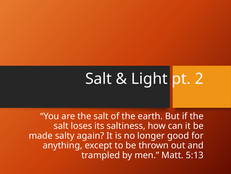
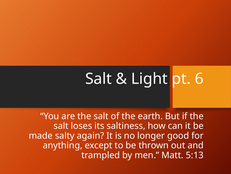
2: 2 -> 6
